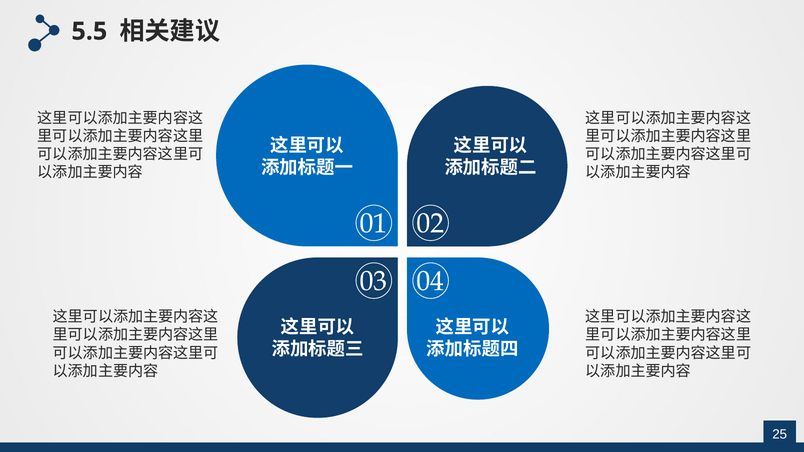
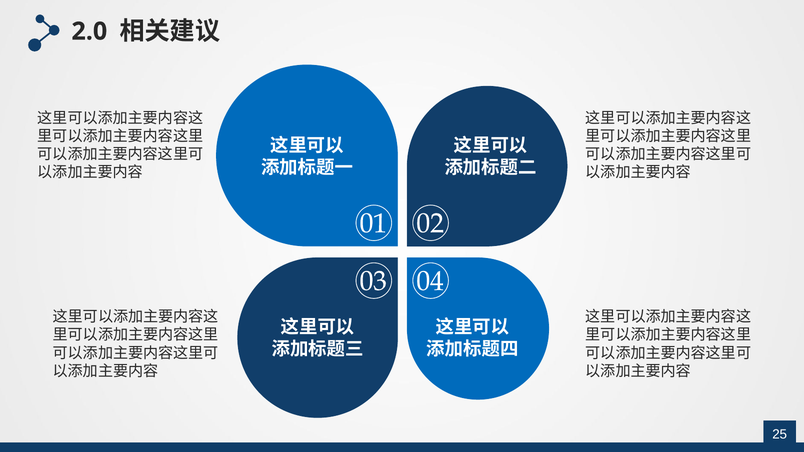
5.5: 5.5 -> 2.0
